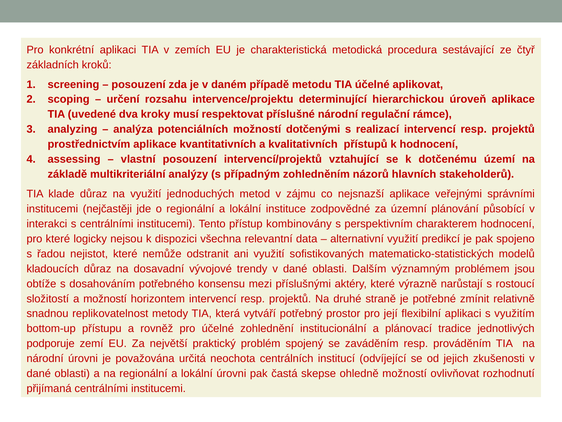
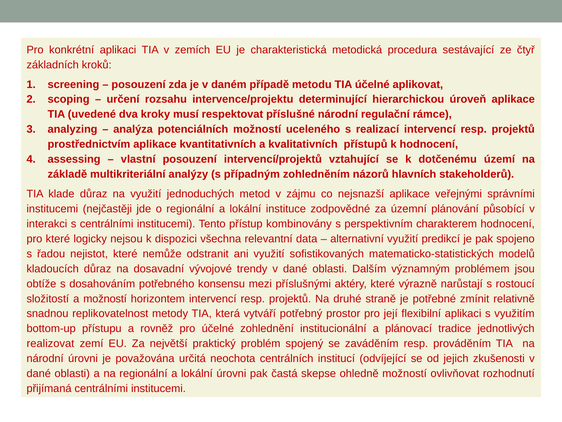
dotčenými: dotčenými -> uceleného
podporuje: podporuje -> realizovat
